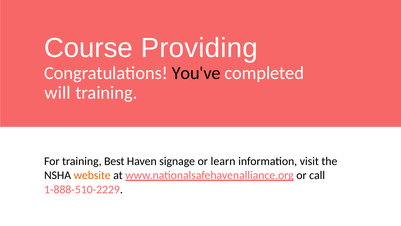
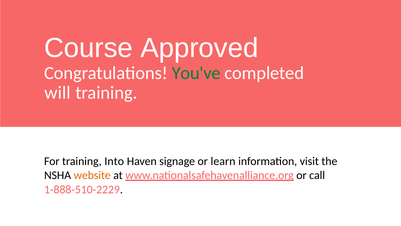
Providing: Providing -> Approved
You've colour: black -> green
Best: Best -> Into
